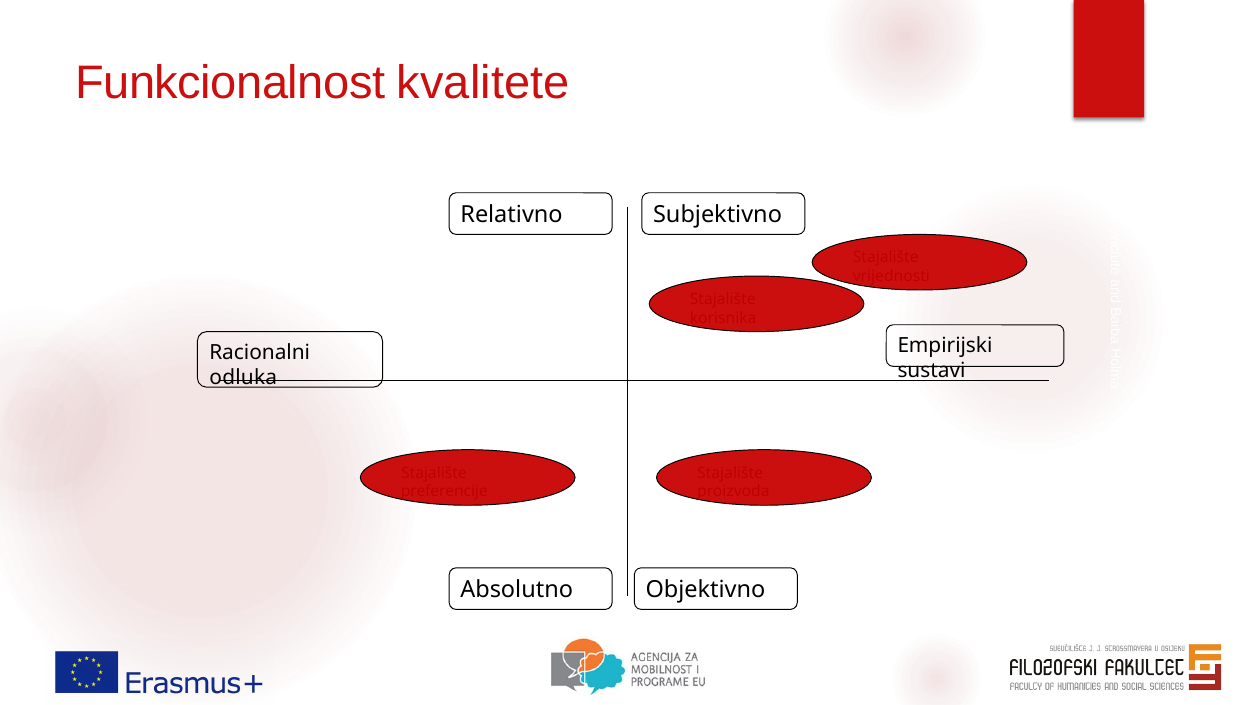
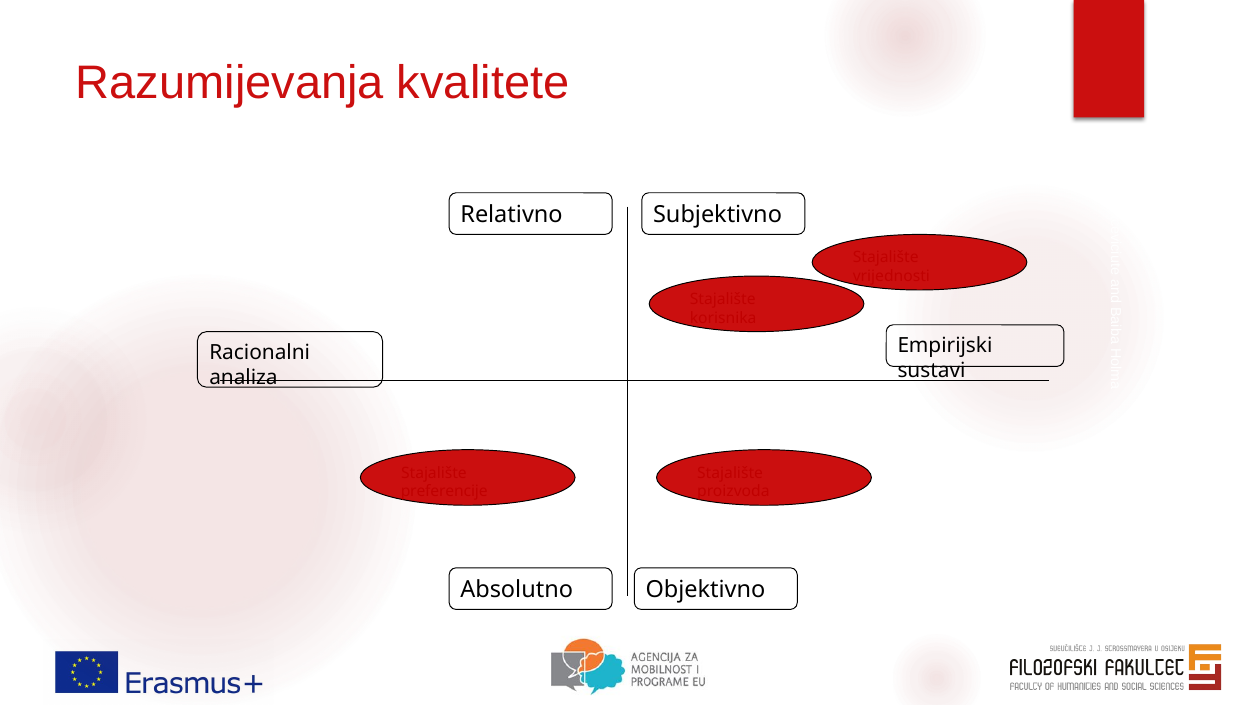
Funkcionalnost: Funkcionalnost -> Razumijevanja
odluka: odluka -> analiza
